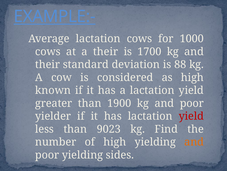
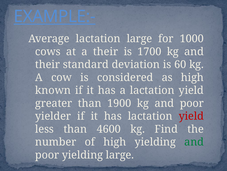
lactation cows: cows -> large
88: 88 -> 60
9023: 9023 -> 4600
and at (194, 141) colour: orange -> green
yielding sides: sides -> large
